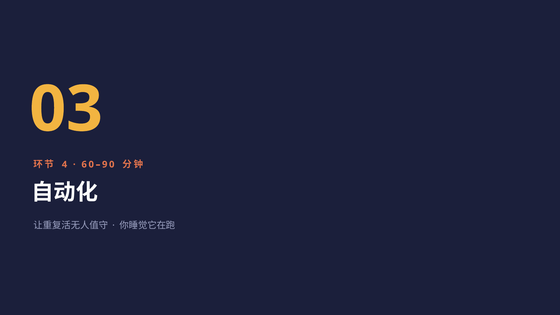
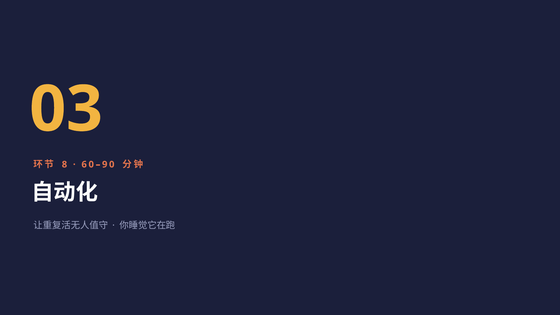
4: 4 -> 8
